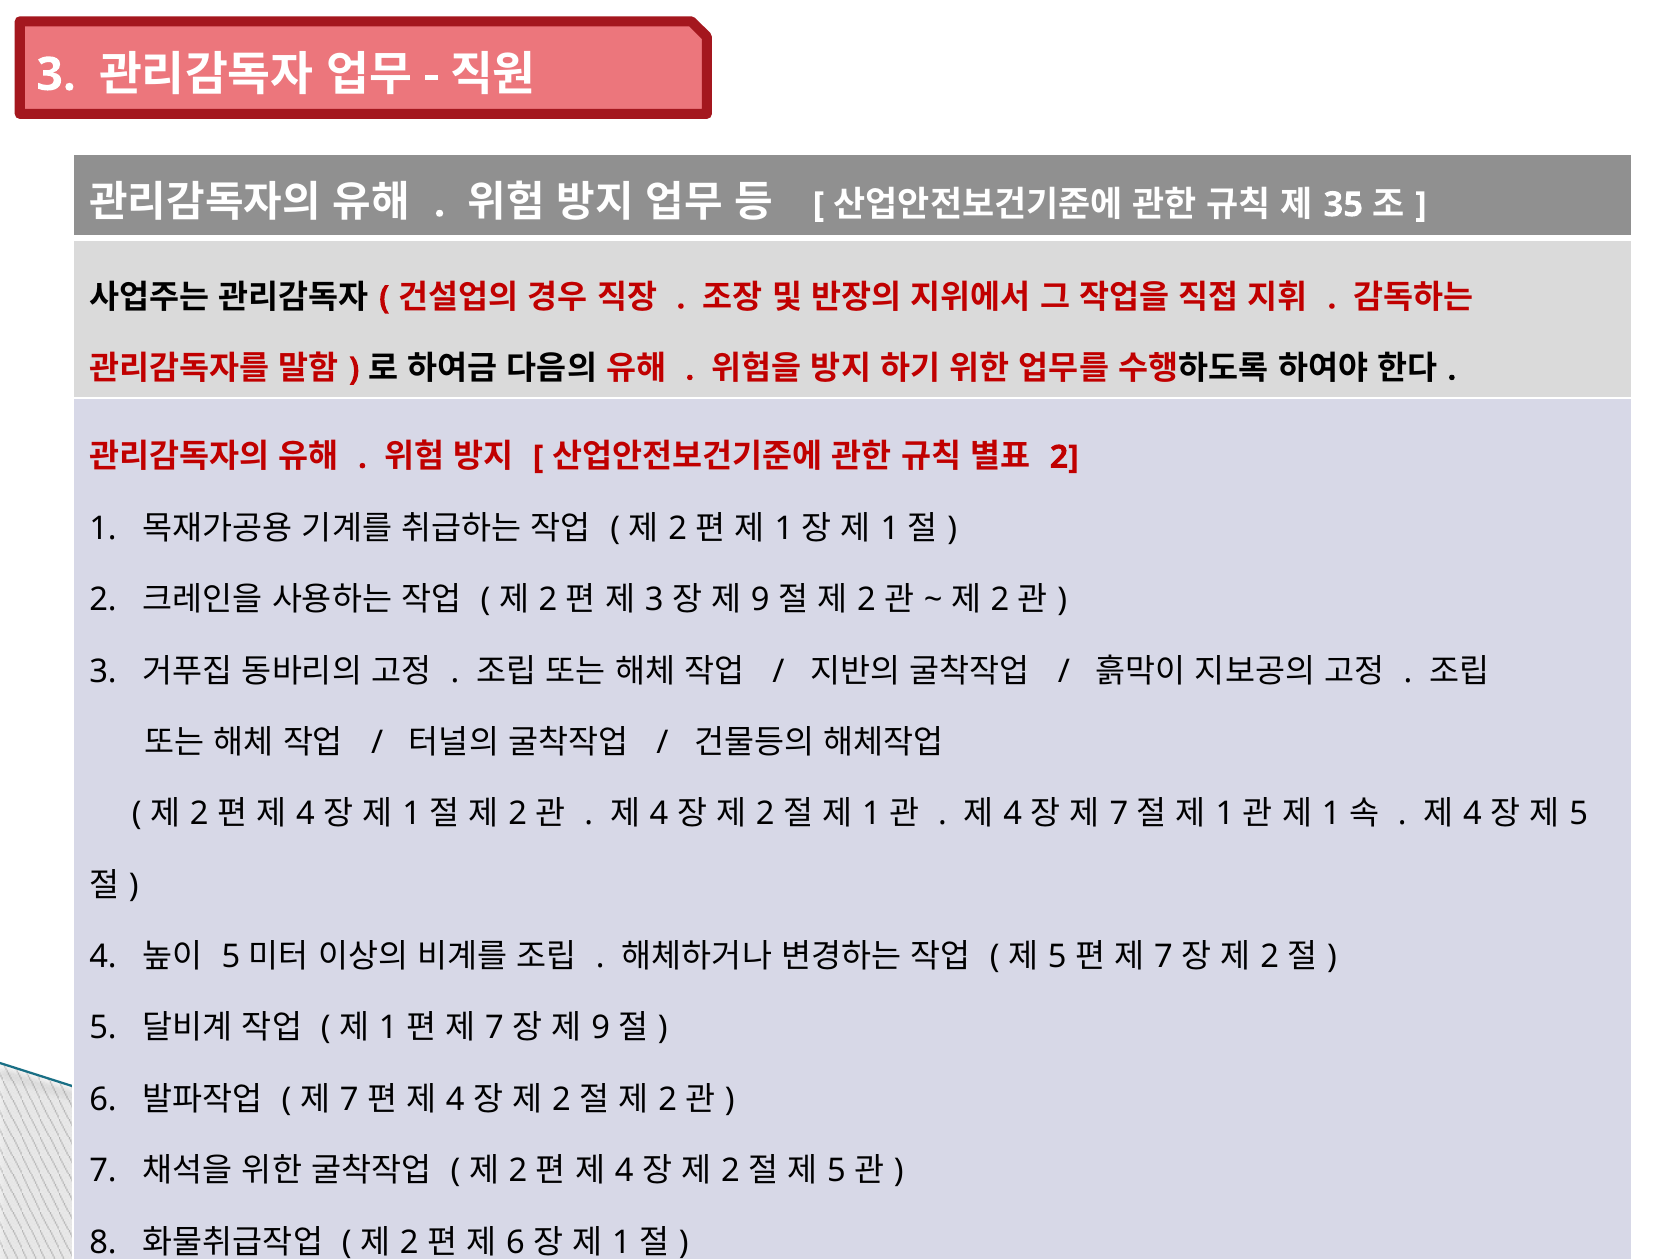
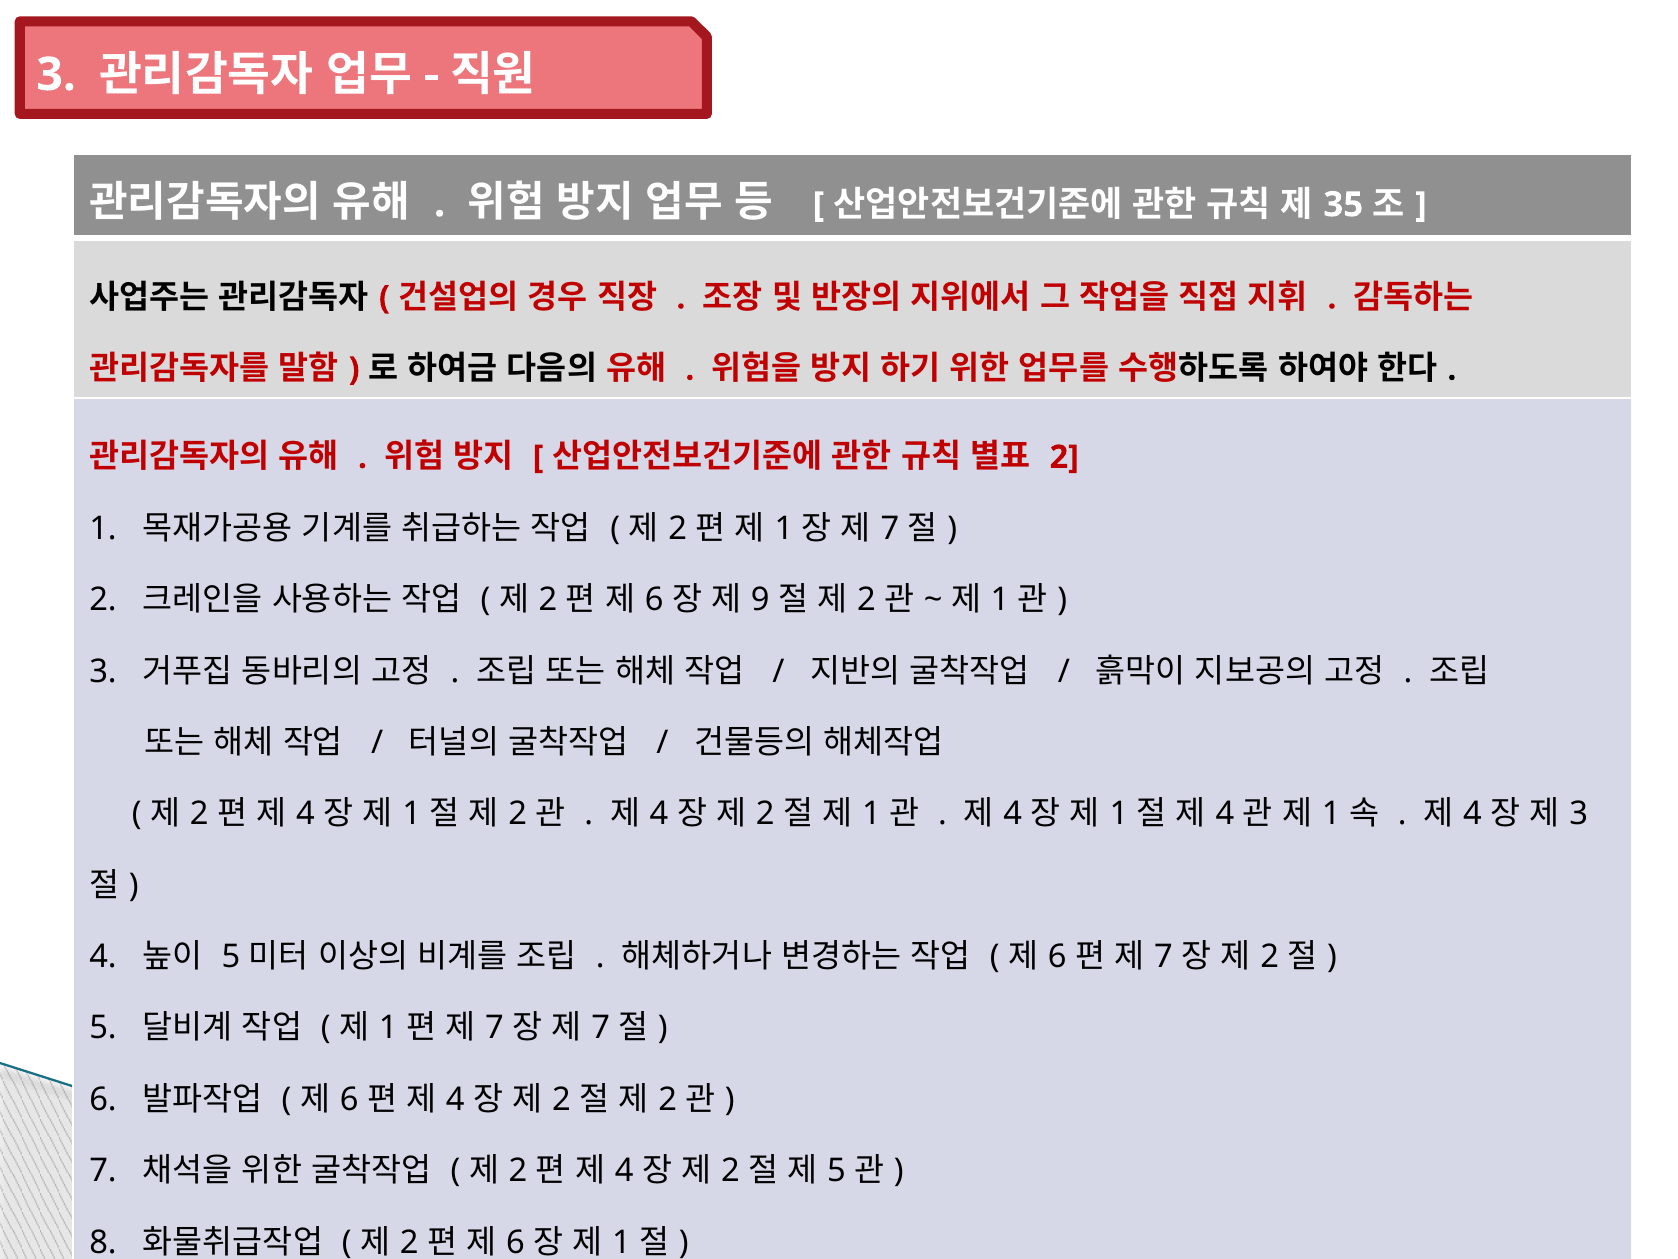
1 at (890, 528): 1 -> 7
3 at (654, 600): 3 -> 6
2 at (1000, 600): 2 -> 1
7 at (1119, 814): 7 -> 1
1 at (1225, 814): 1 -> 4
5 at (1579, 814): 5 -> 3
5 at (1057, 956): 5 -> 6
9 at (601, 1028): 9 -> 7
7 at (349, 1099): 7 -> 6
